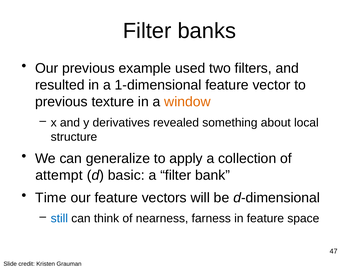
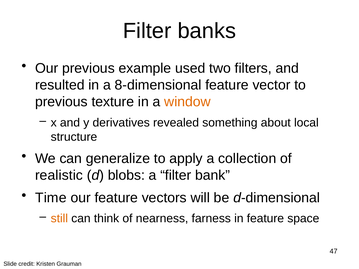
1-dimensional: 1-dimensional -> 8-dimensional
attempt: attempt -> realistic
basic: basic -> blobs
still colour: blue -> orange
